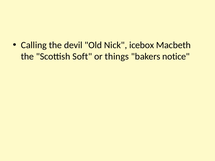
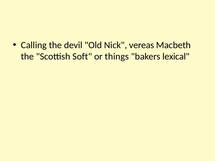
icebox: icebox -> vereas
notice: notice -> lexical
